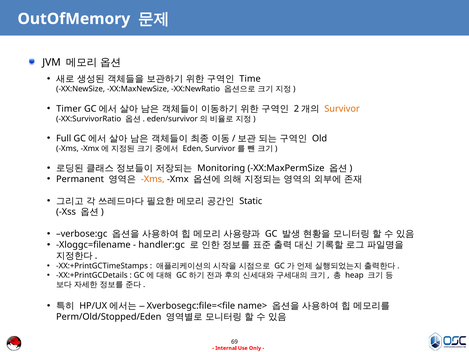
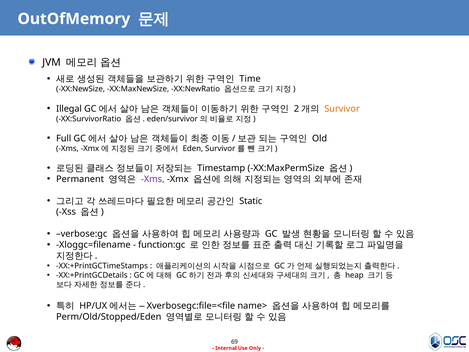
Timer: Timer -> Illegal
Monitoring: Monitoring -> Timestamp
Xms at (153, 179) colour: orange -> purple
handler:gc: handler:gc -> function:gc
